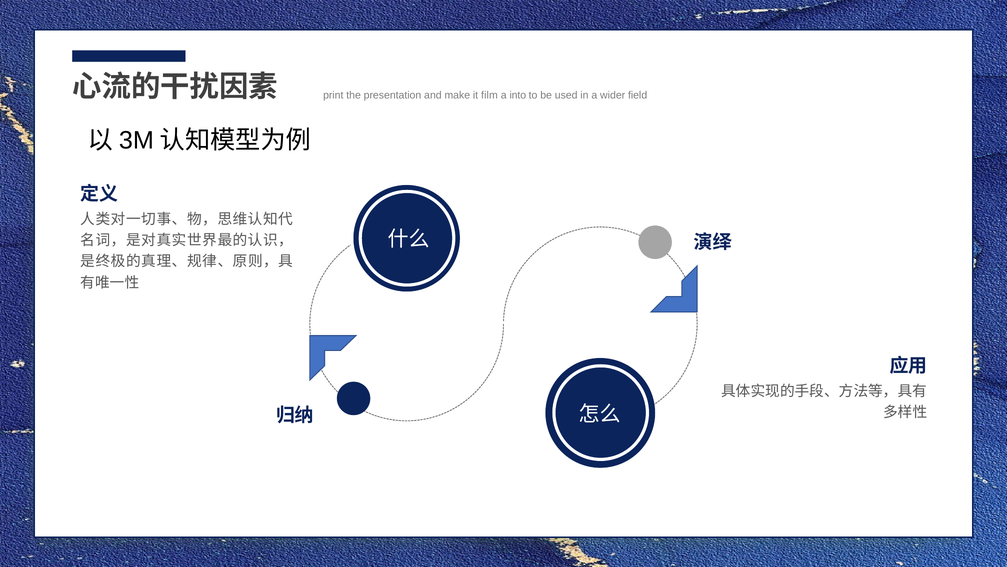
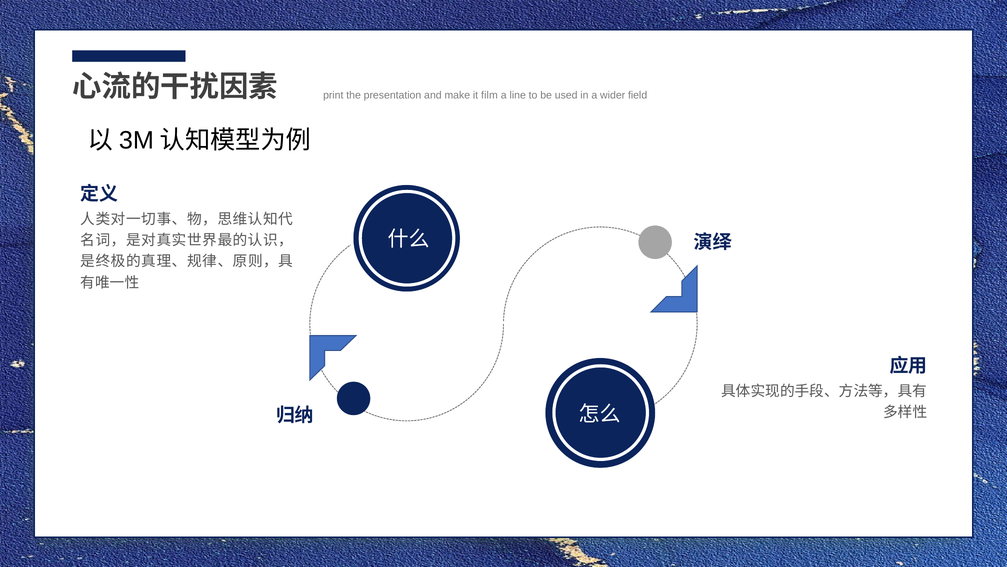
into: into -> line
